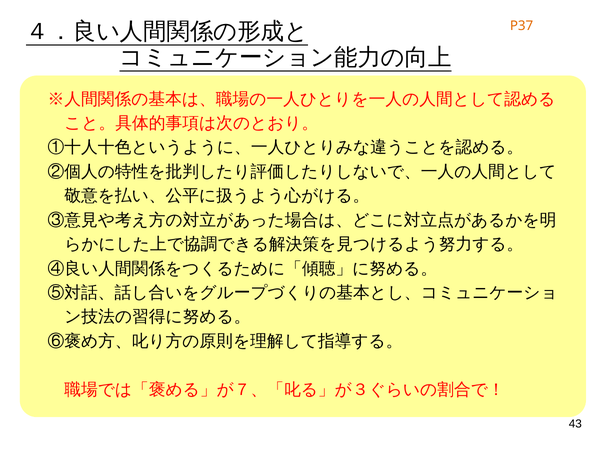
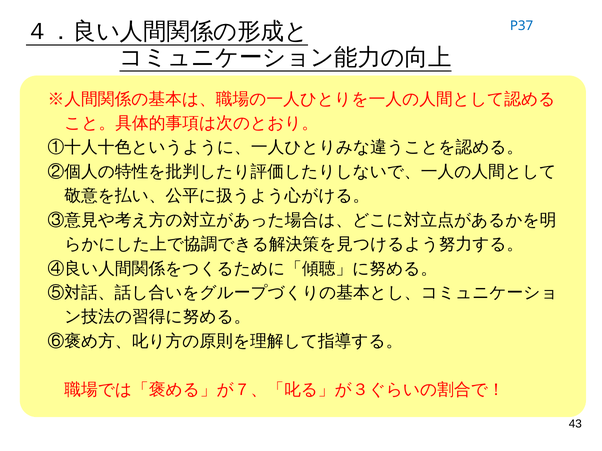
P37 colour: orange -> blue
